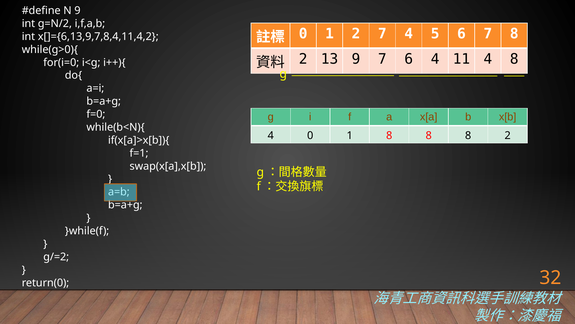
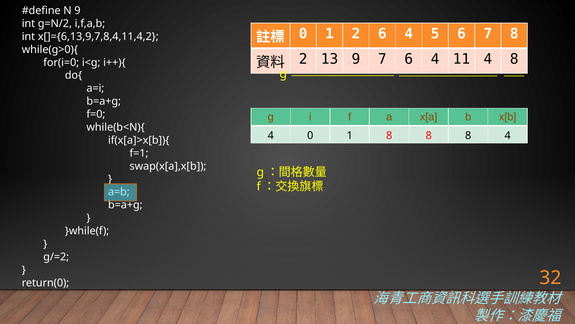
2 7: 7 -> 6
8 2: 2 -> 4
